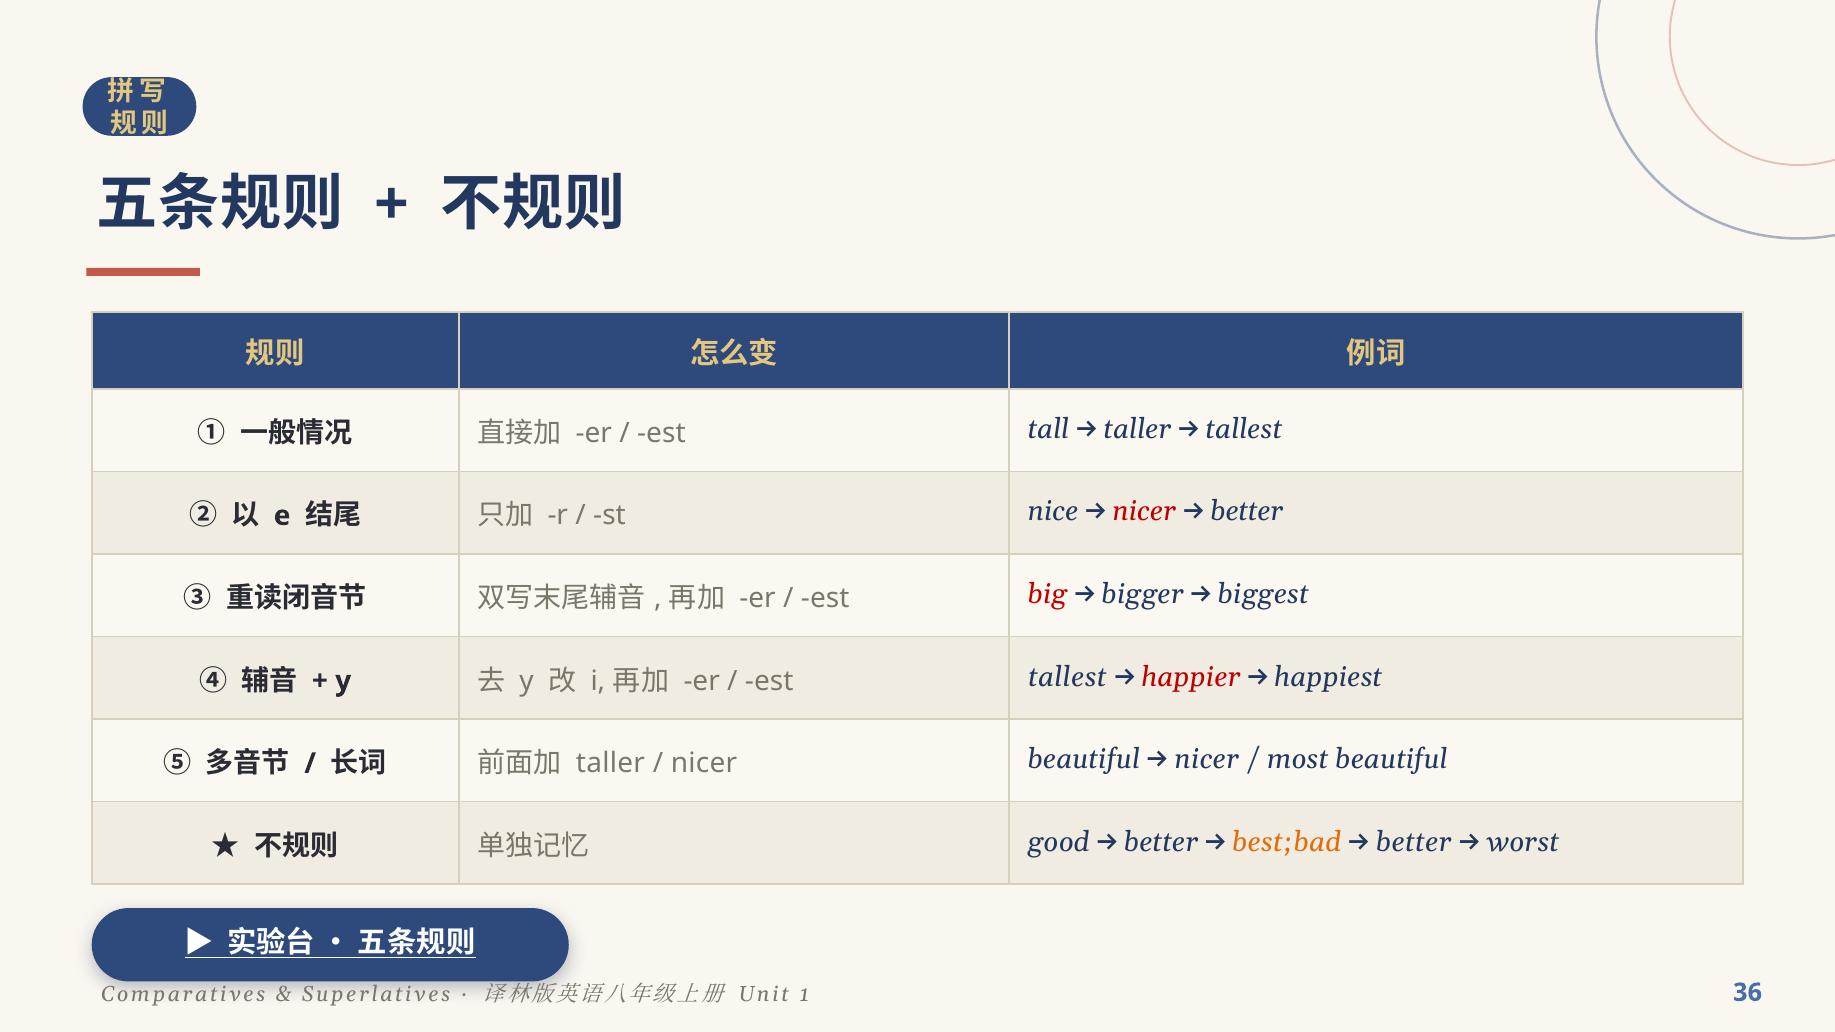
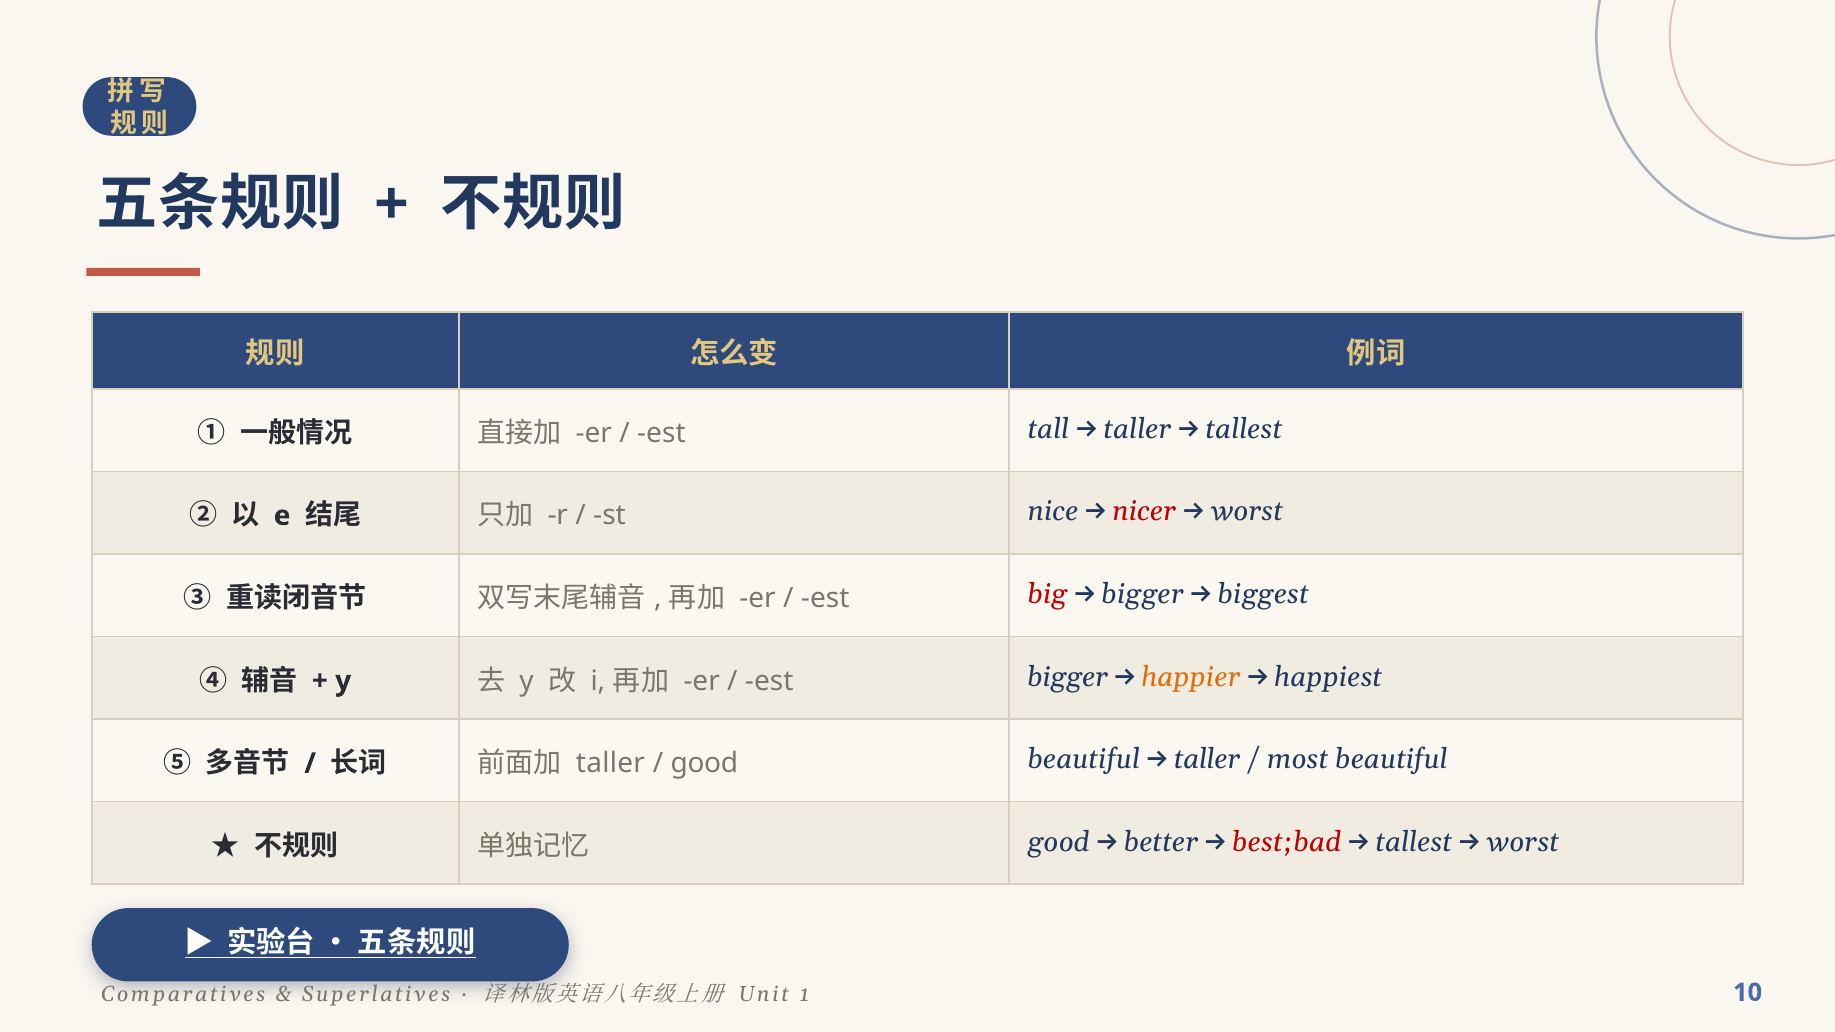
better at (1247, 512): better -> worst
est tallest: tallest -> bigger
happier colour: red -> orange
nicer at (704, 764): nicer -> good
nicer at (1207, 760): nicer -> taller
best;bad colour: orange -> red
better at (1414, 842): better -> tallest
36: 36 -> 10
